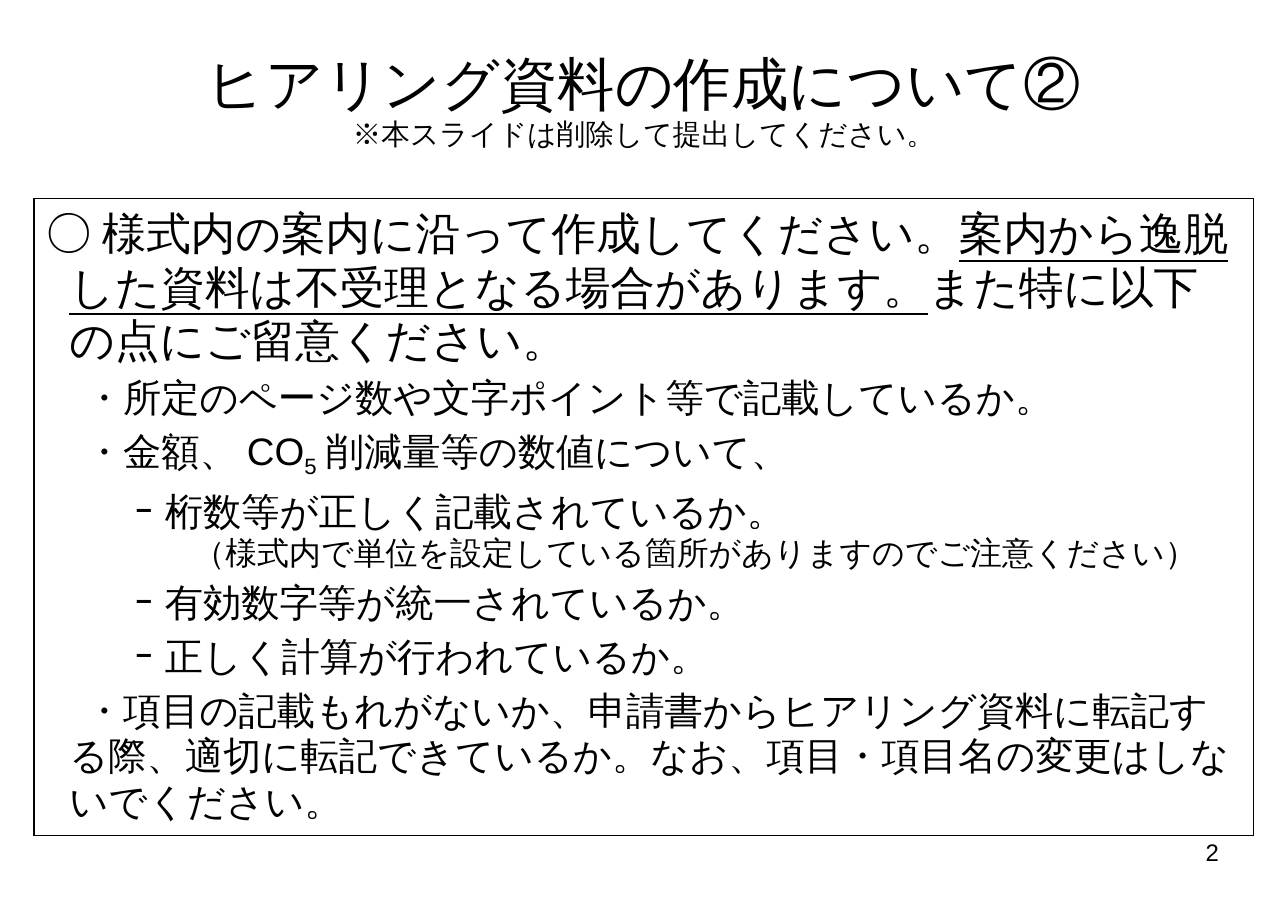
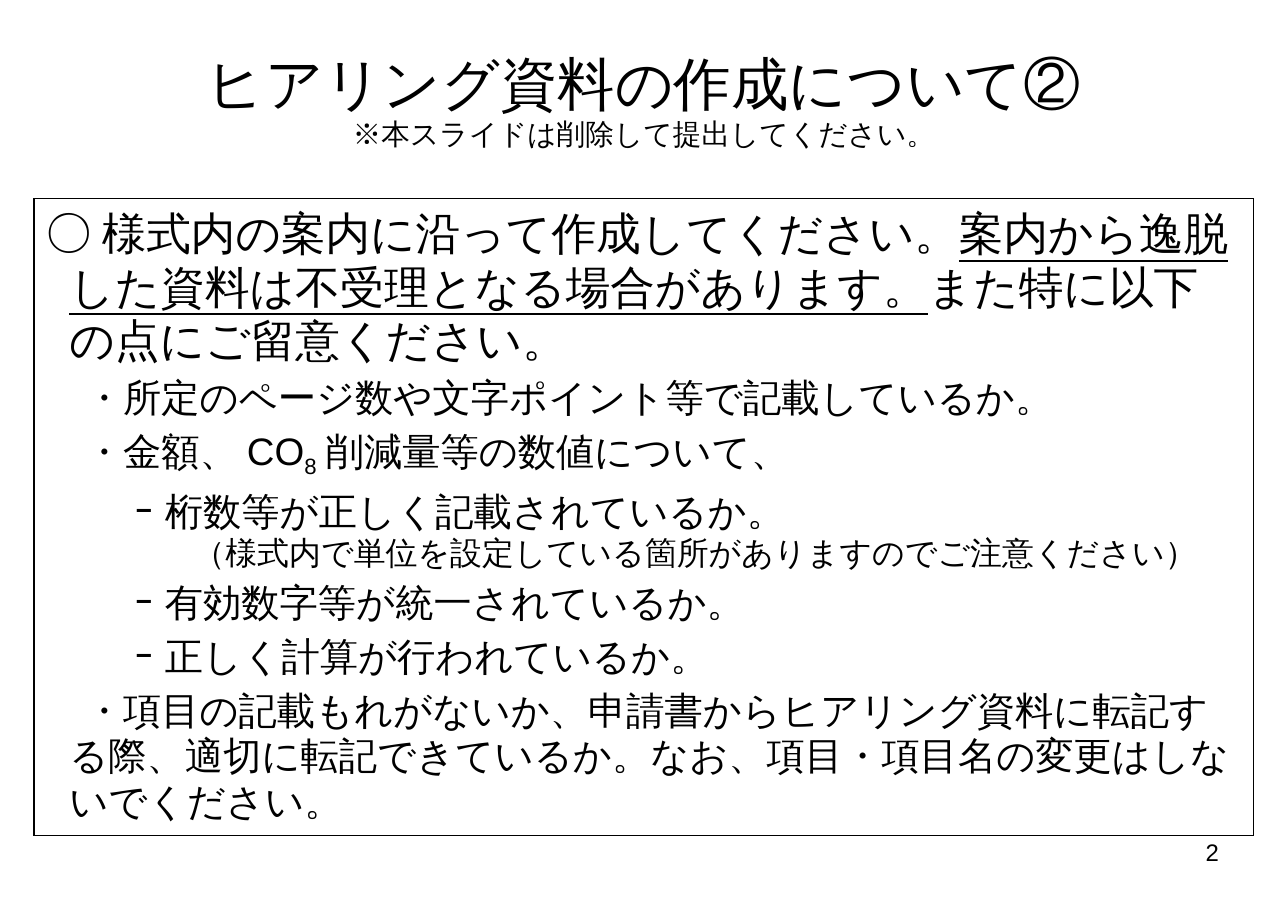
5: 5 -> 8
